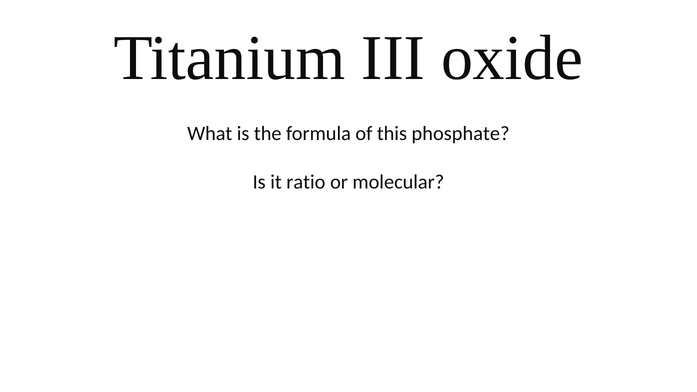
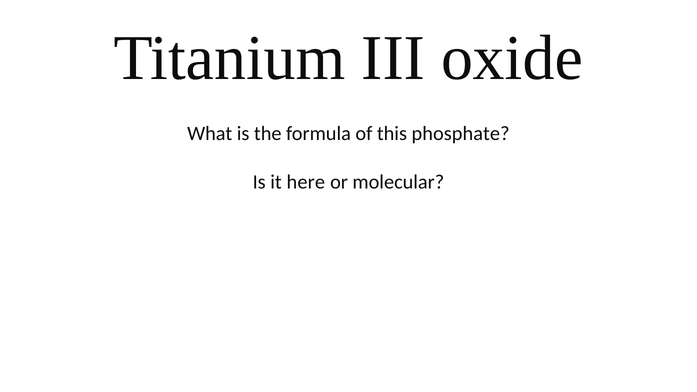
ratio: ratio -> here
